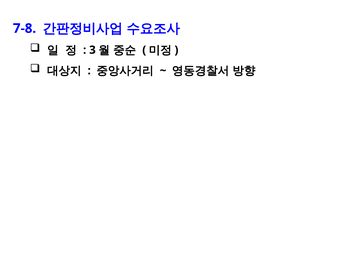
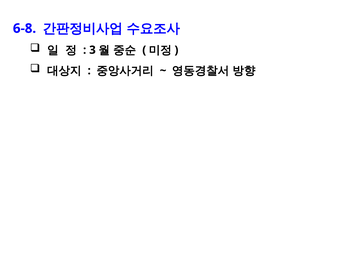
7-8: 7-8 -> 6-8
